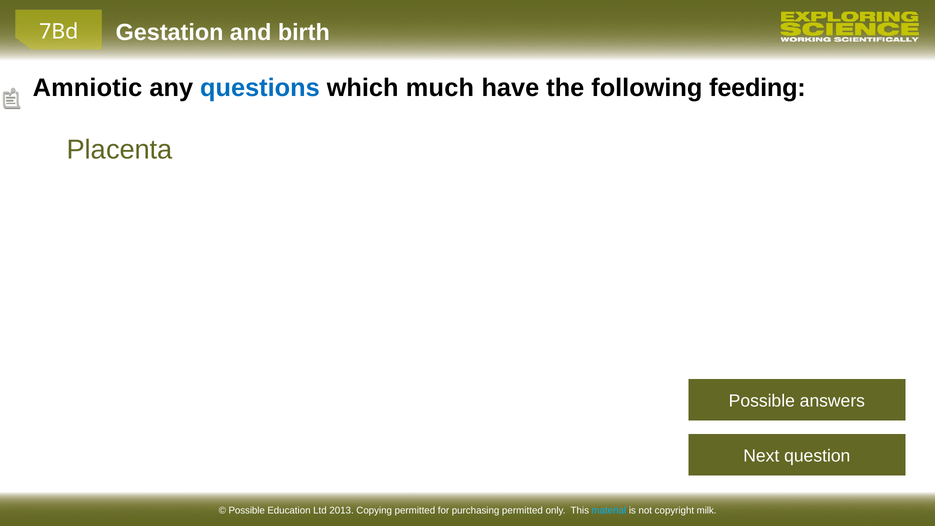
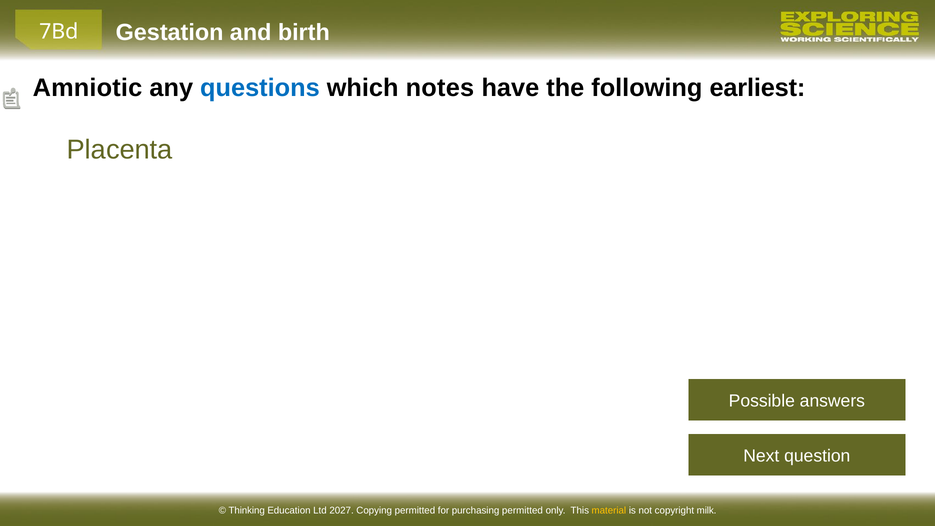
much: much -> notes
feeding: feeding -> earliest
Possible at (247, 510): Possible -> Thinking
2013: 2013 -> 2027
material colour: light blue -> yellow
